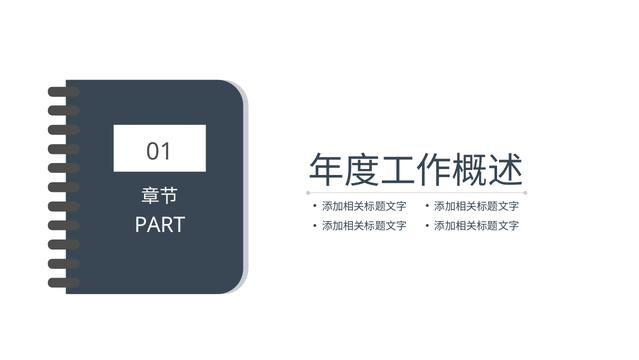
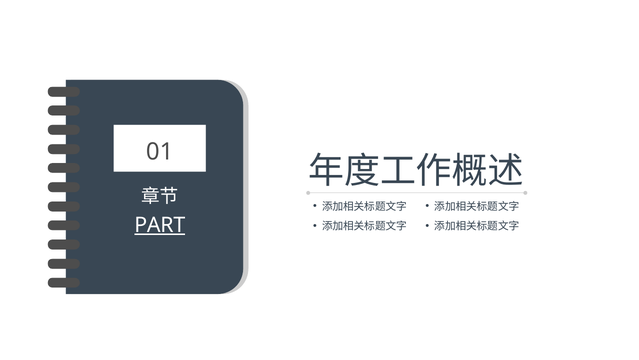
PART underline: none -> present
